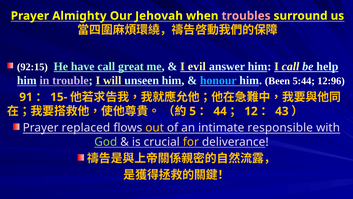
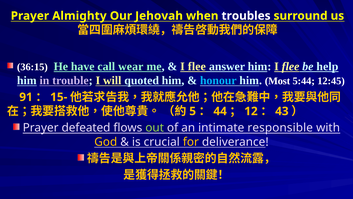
troubles colour: pink -> white
92:15: 92:15 -> 36:15
great: great -> wear
evil at (197, 66): evil -> flee
him I call: call -> flee
unseen: unseen -> quoted
Been: Been -> Most
12:96: 12:96 -> 12:45
replaced: replaced -> defeated
out colour: yellow -> light green
God colour: light green -> yellow
